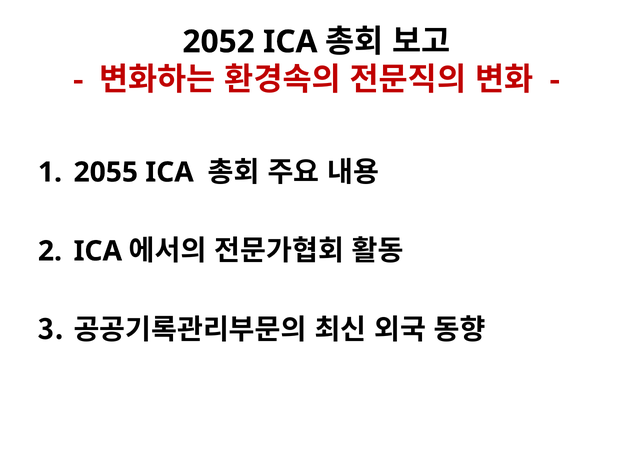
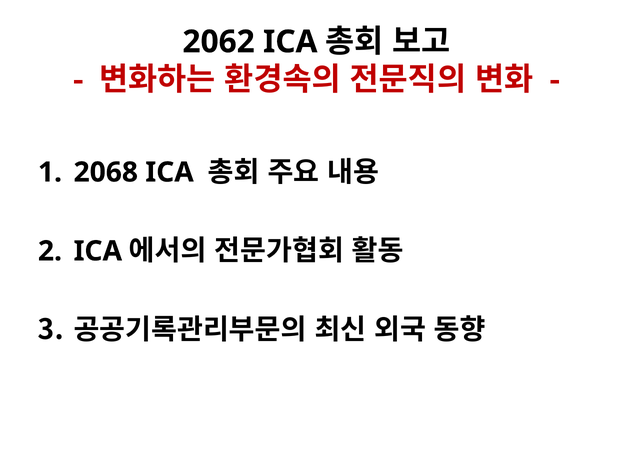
2052: 2052 -> 2062
2055: 2055 -> 2068
